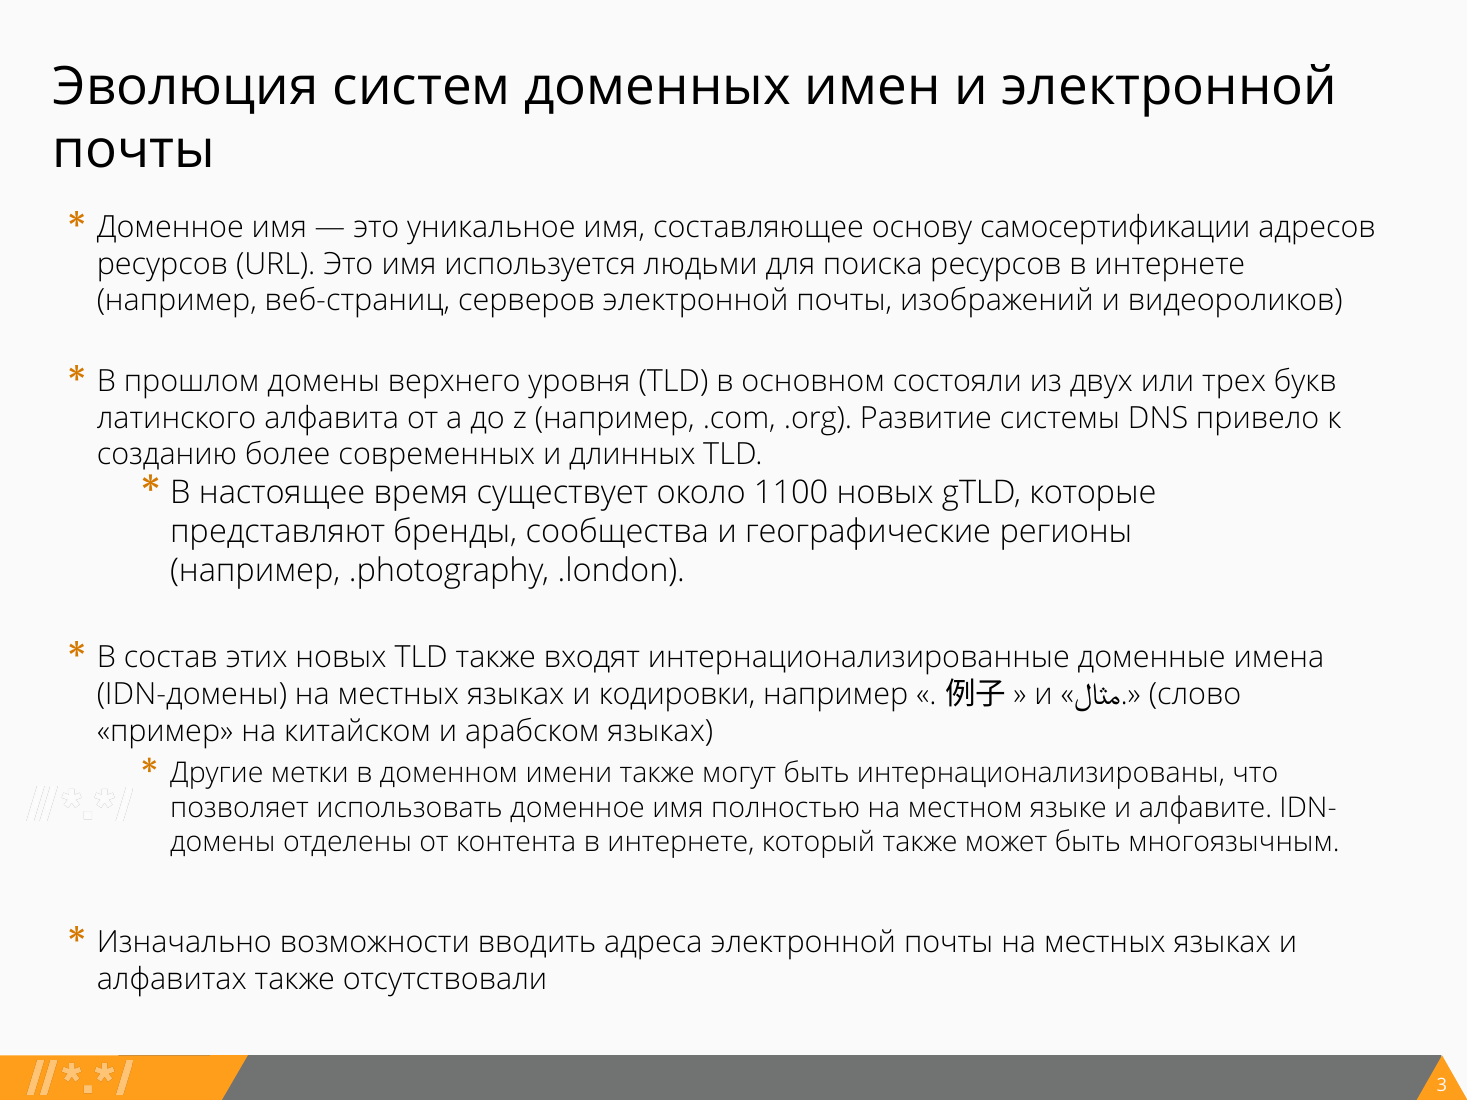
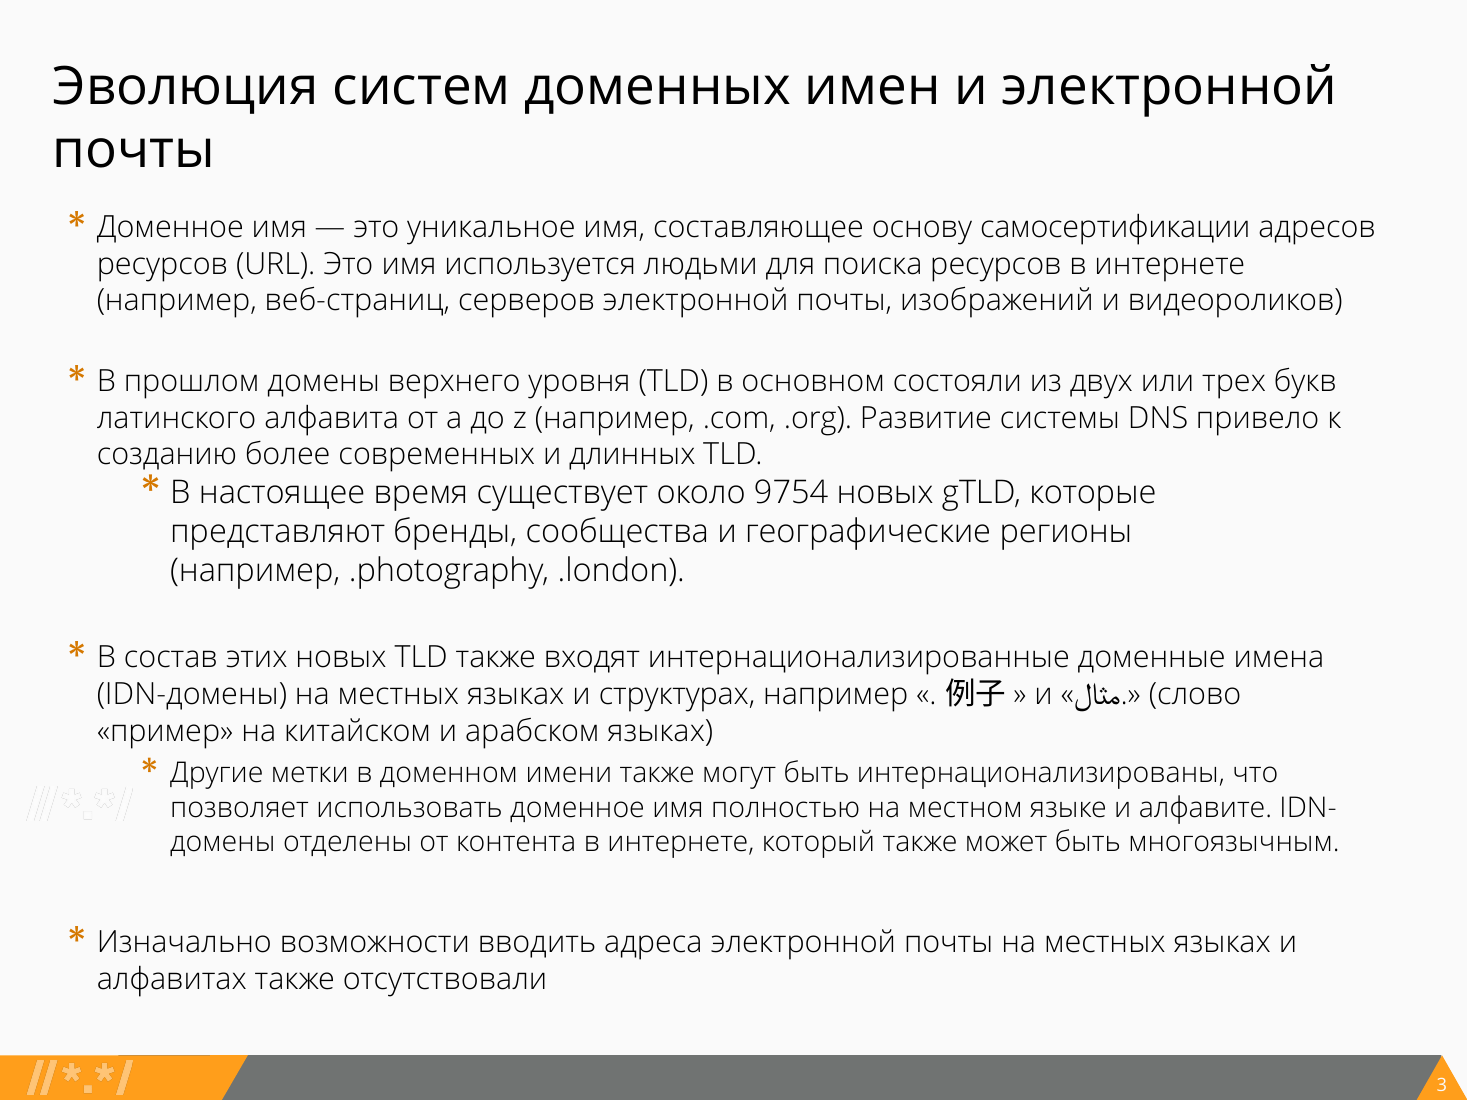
1100: 1100 -> 9754
кодировки: кодировки -> структурах
